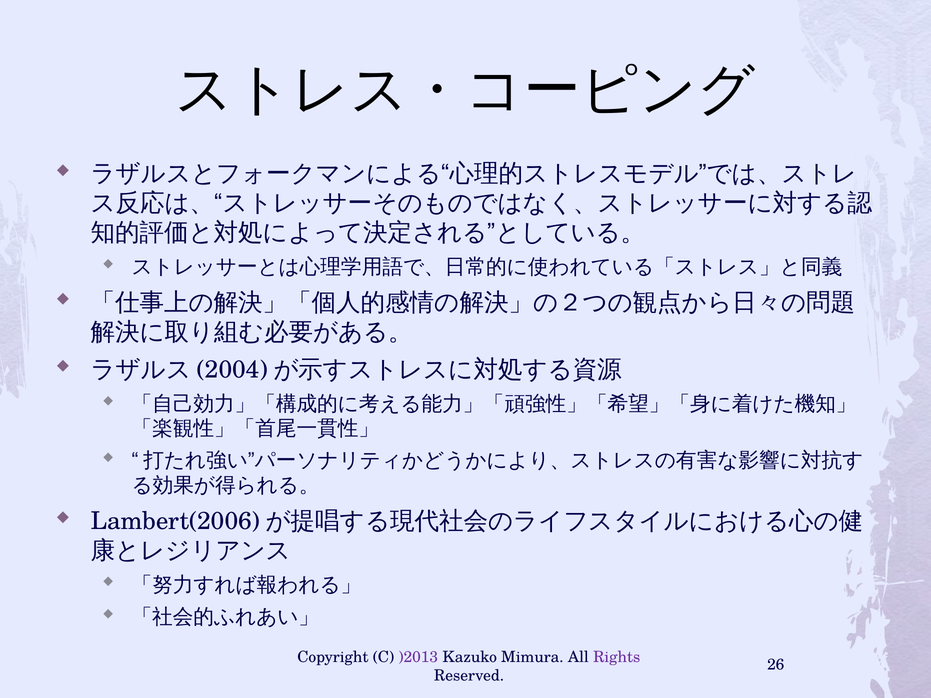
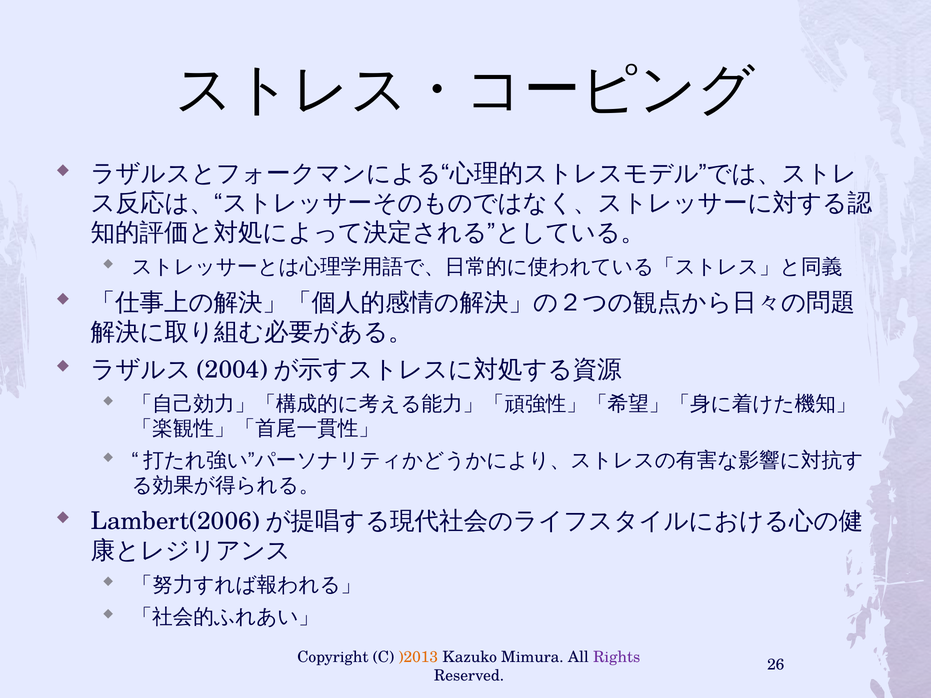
)2013 colour: purple -> orange
